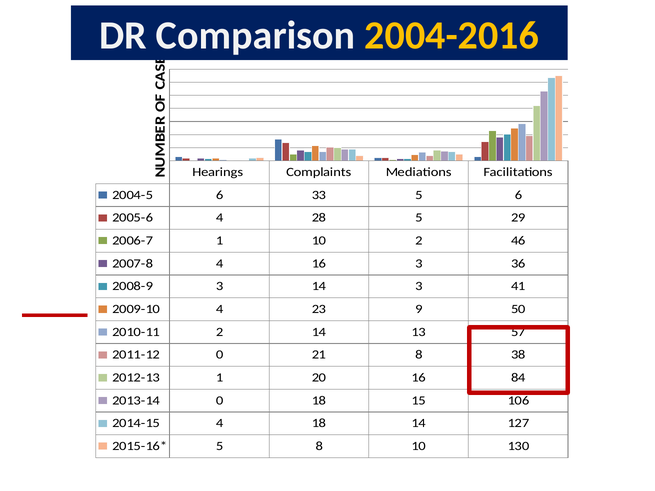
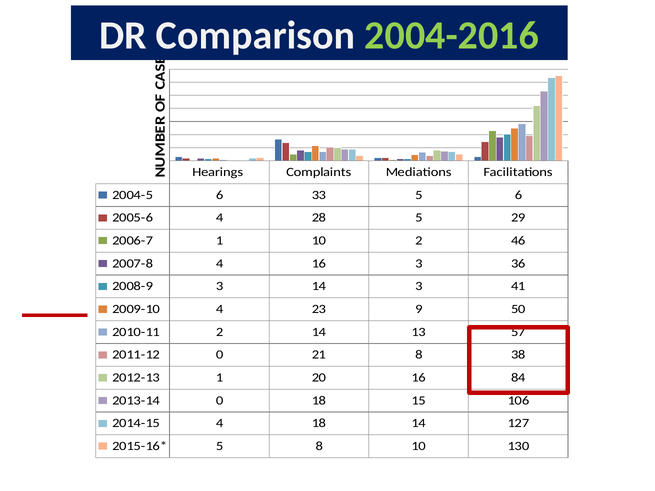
2004-2016 colour: yellow -> light green
